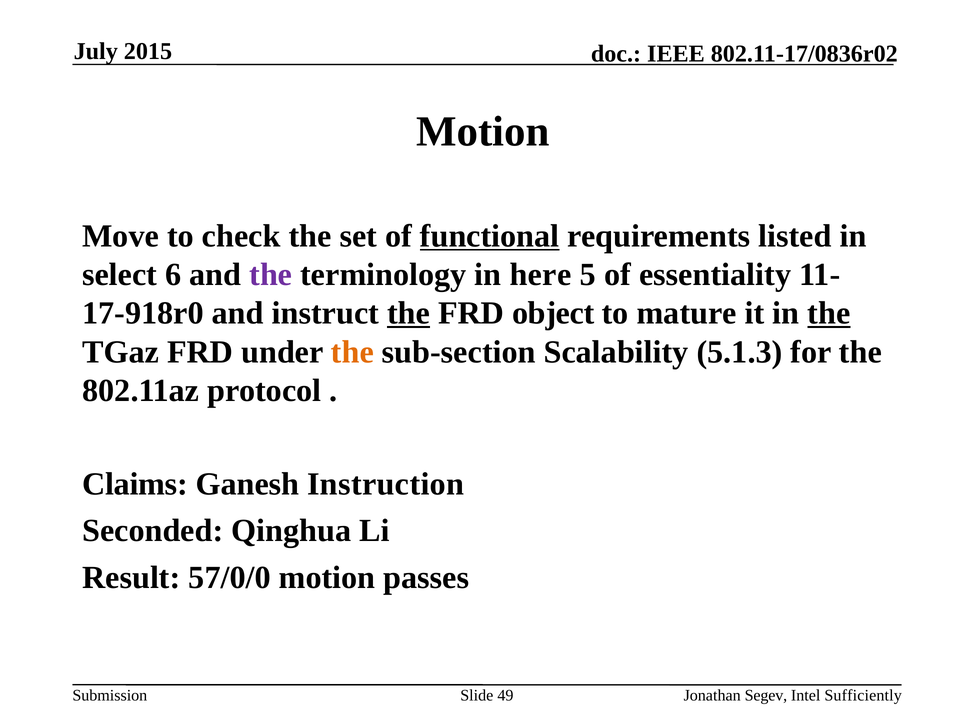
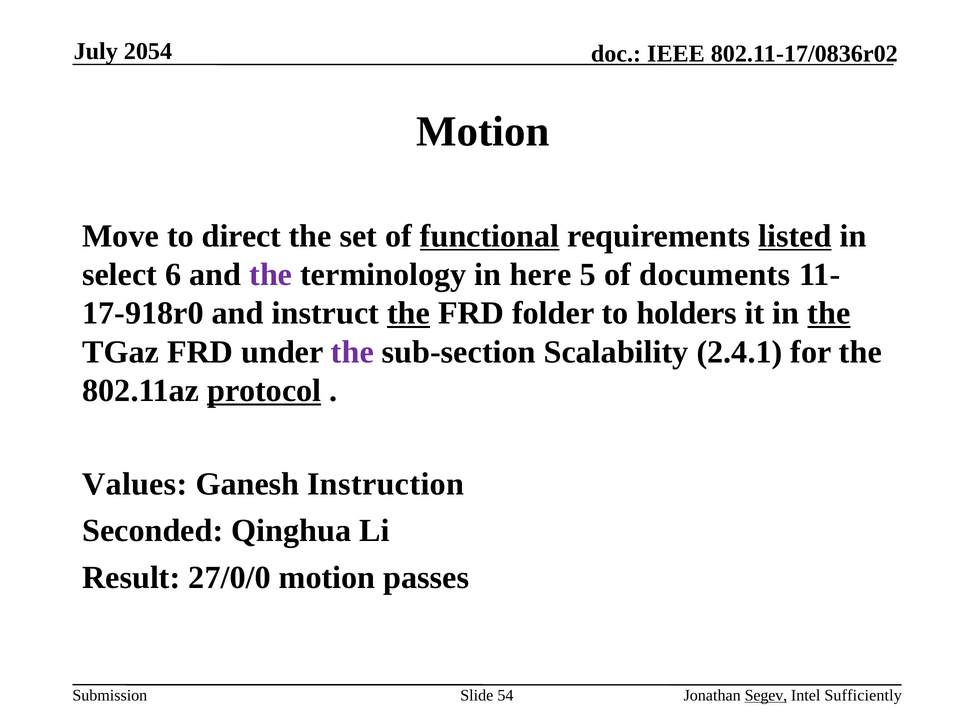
2015: 2015 -> 2054
check: check -> direct
listed underline: none -> present
essentiality: essentiality -> documents
object: object -> folder
mature: mature -> holders
the at (352, 352) colour: orange -> purple
5.1.3: 5.1.3 -> 2.4.1
protocol underline: none -> present
Claims: Claims -> Values
57/0/0: 57/0/0 -> 27/0/0
49: 49 -> 54
Segev underline: none -> present
